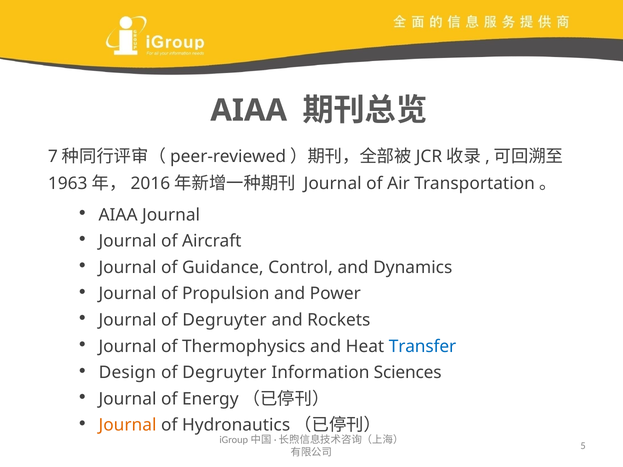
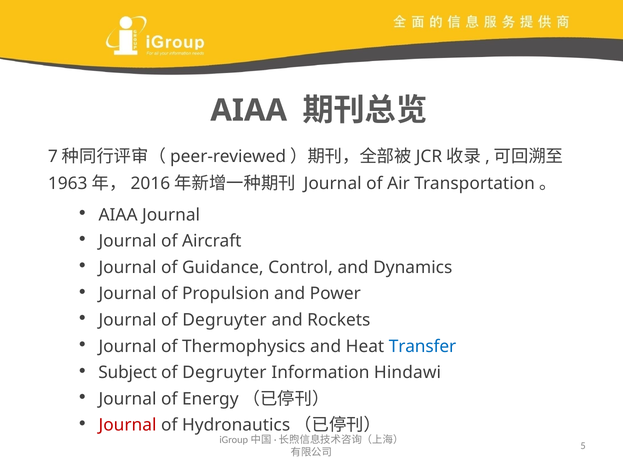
Design: Design -> Subject
Sciences: Sciences -> Hindawi
Journal at (127, 426) colour: orange -> red
